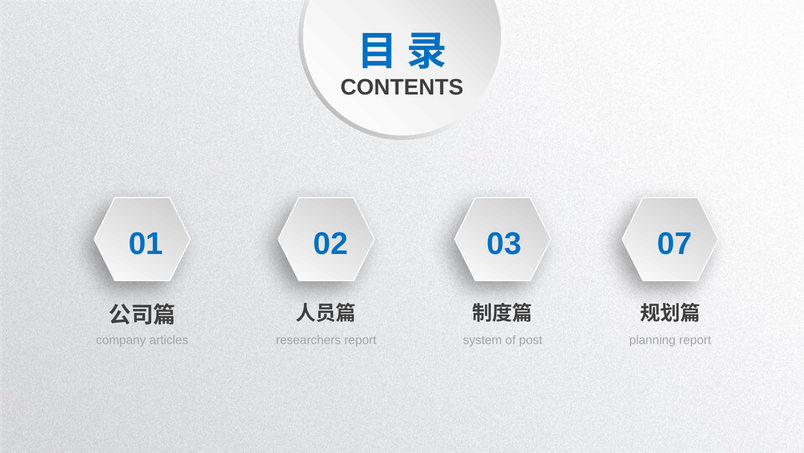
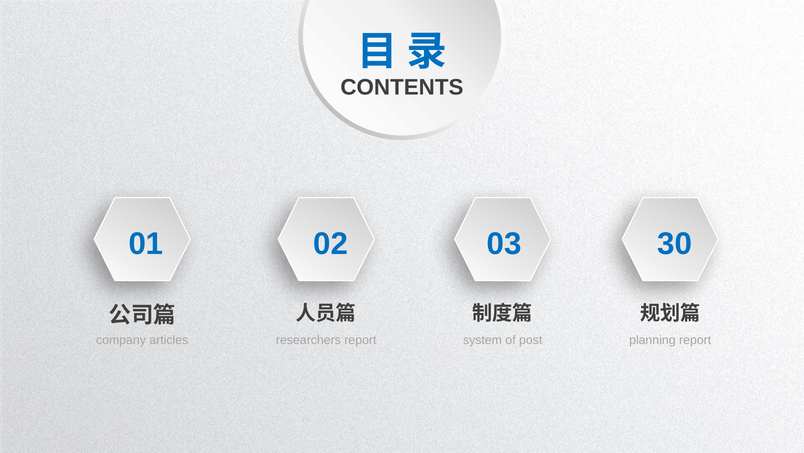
07: 07 -> 30
